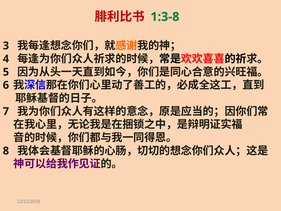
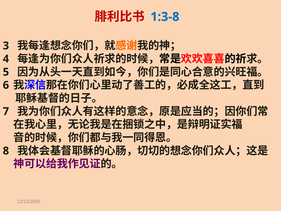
1:3-8 colour: green -> blue
